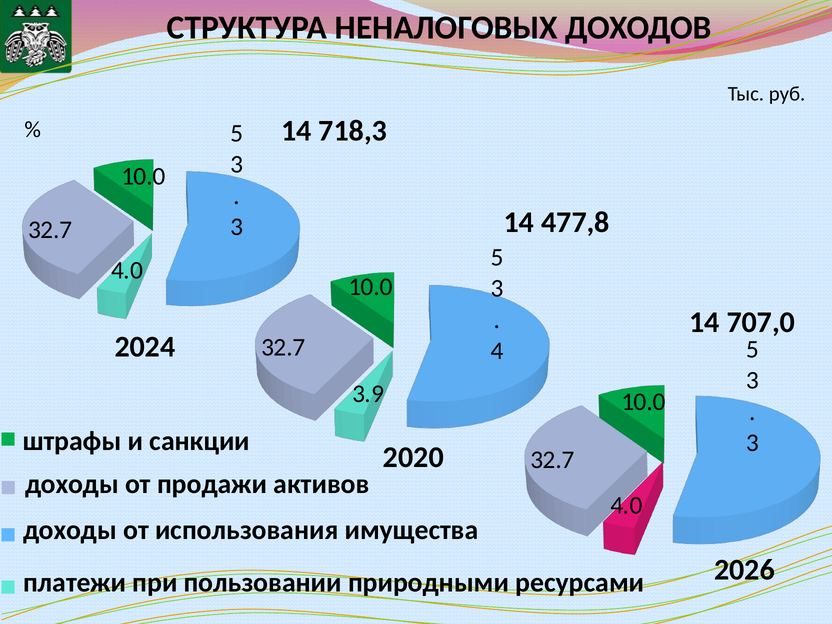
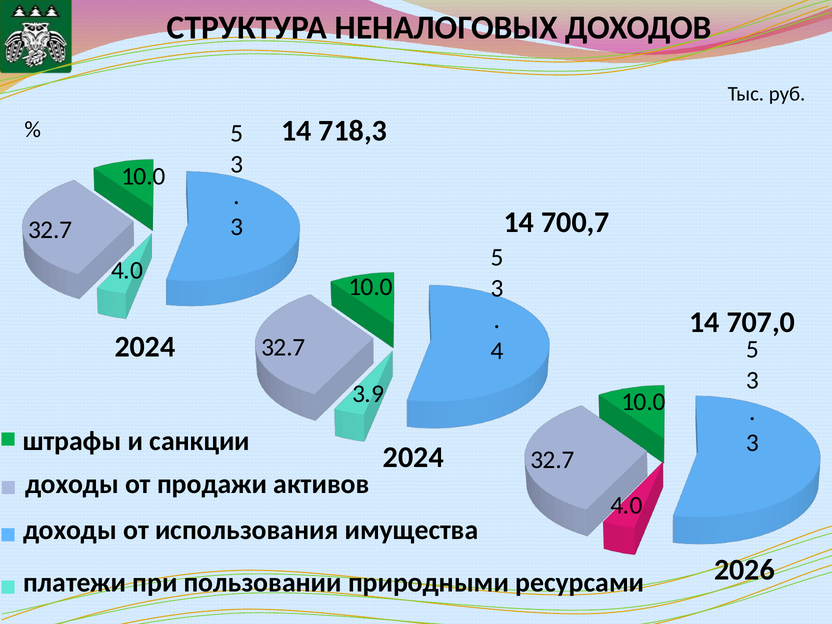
477,8: 477,8 -> 700,7
2020 at (413, 457): 2020 -> 2024
